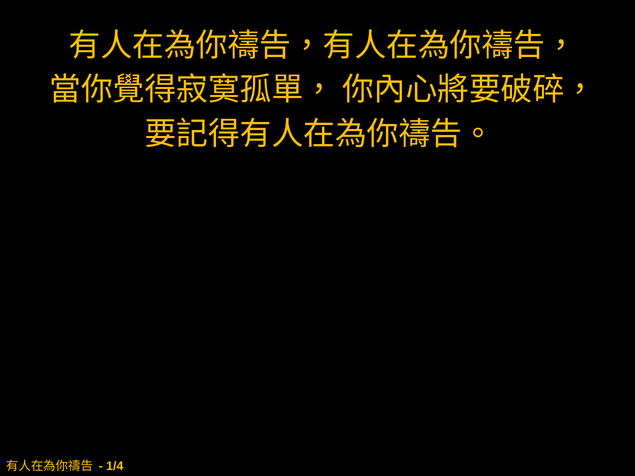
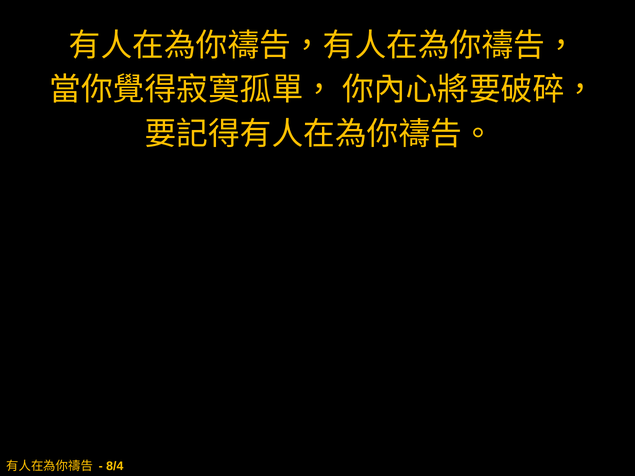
1/4: 1/4 -> 8/4
